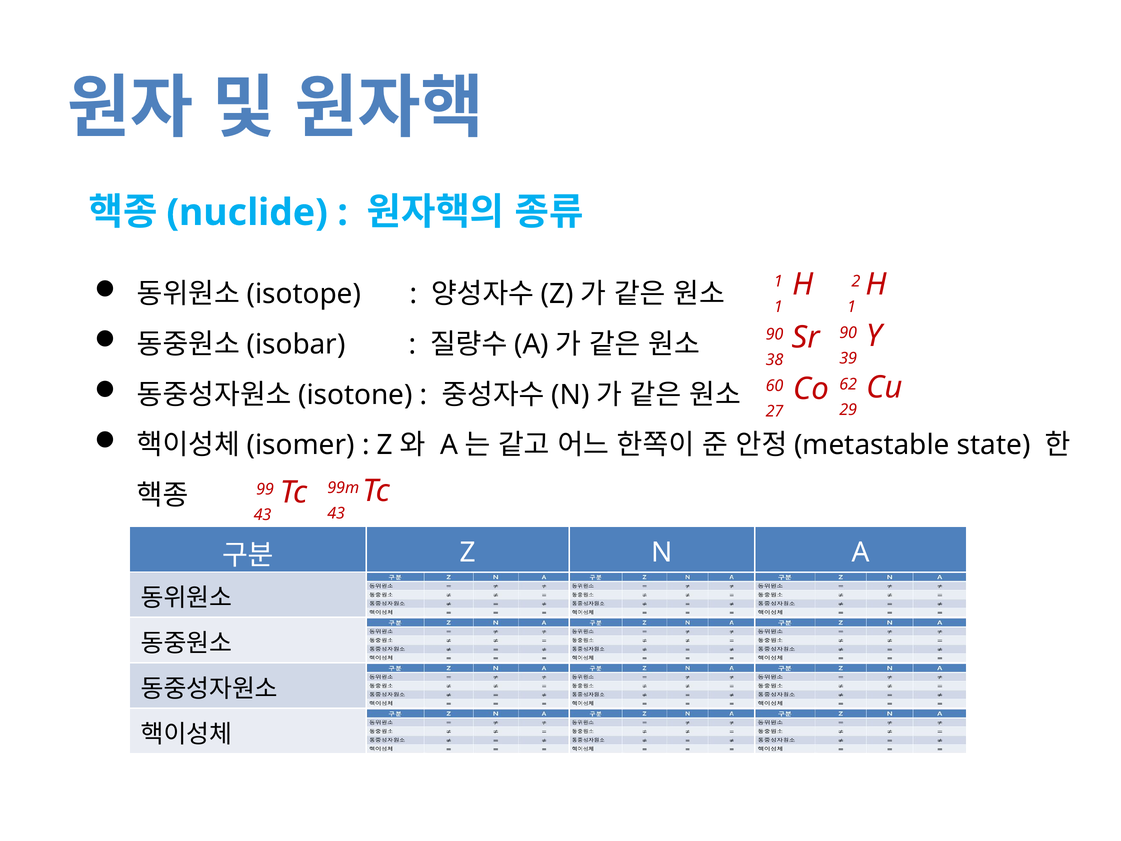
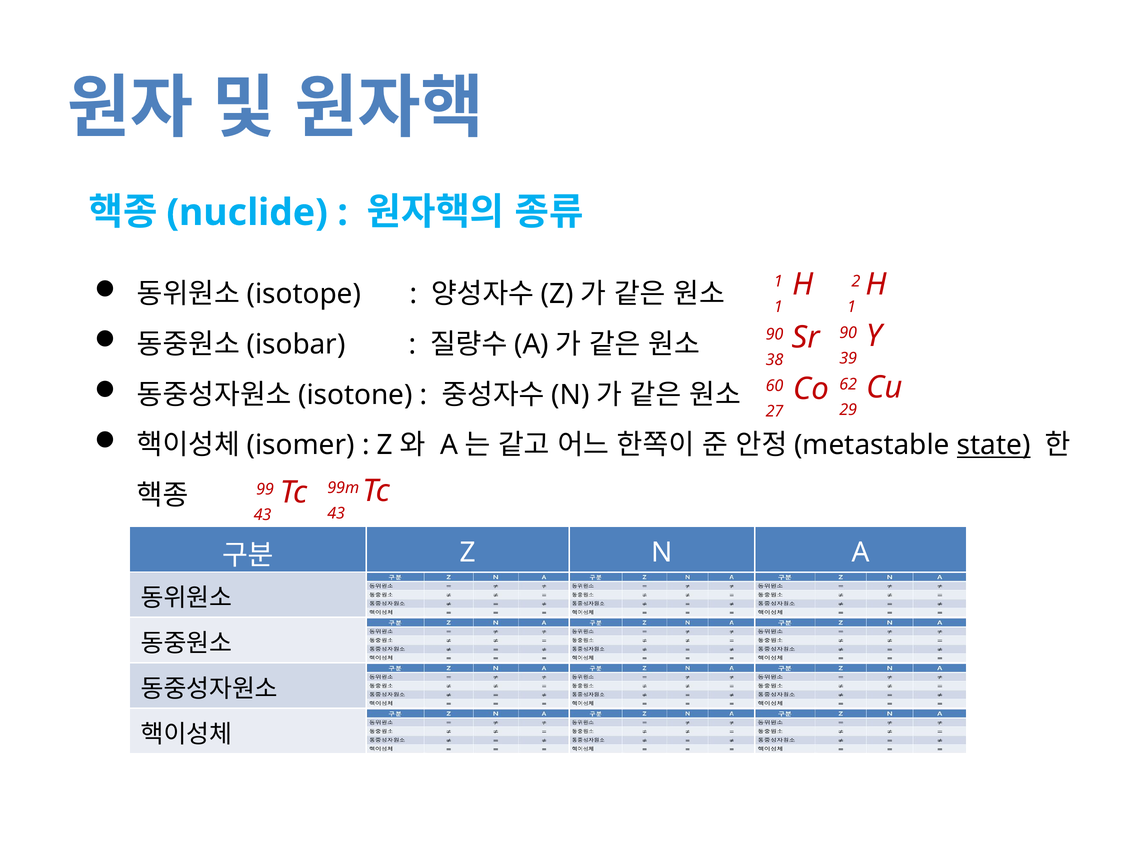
state underline: none -> present
